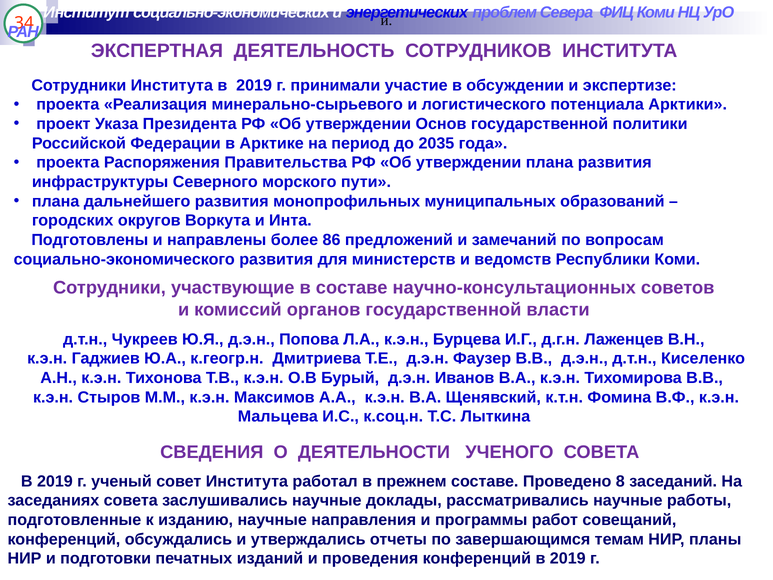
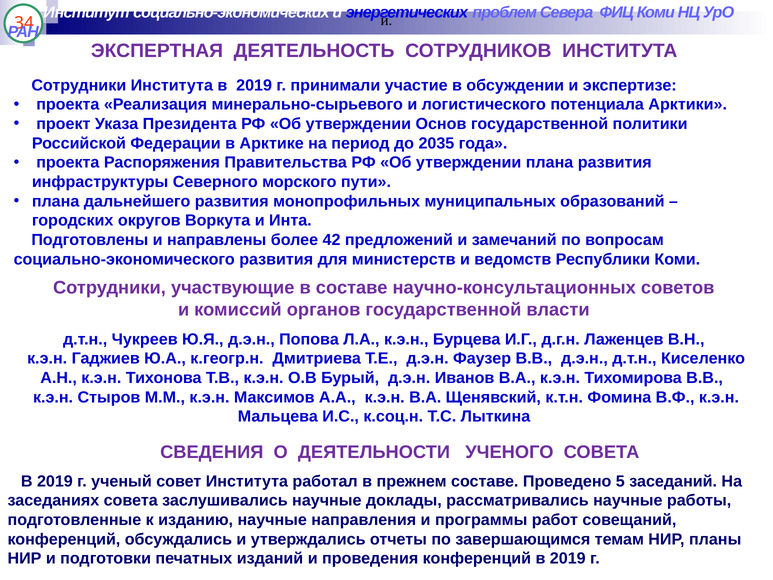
86: 86 -> 42
8: 8 -> 5
